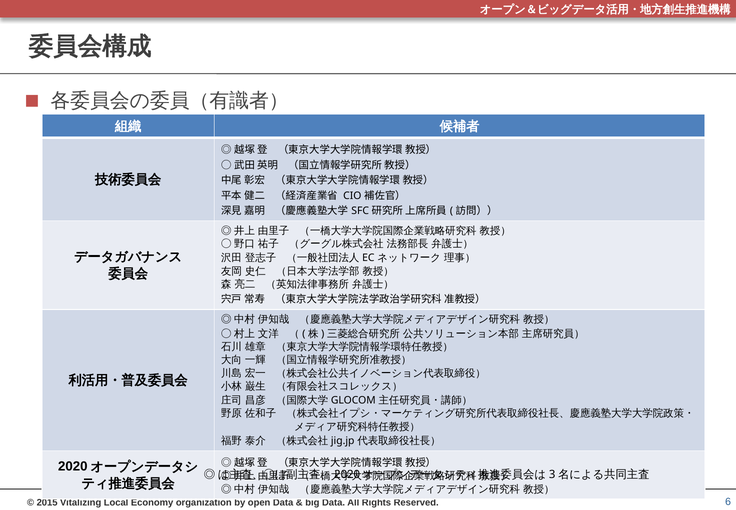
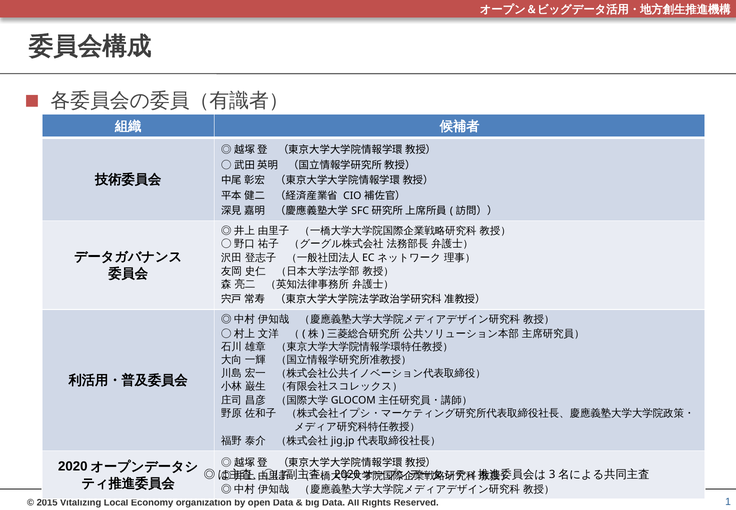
6: 6 -> 1
